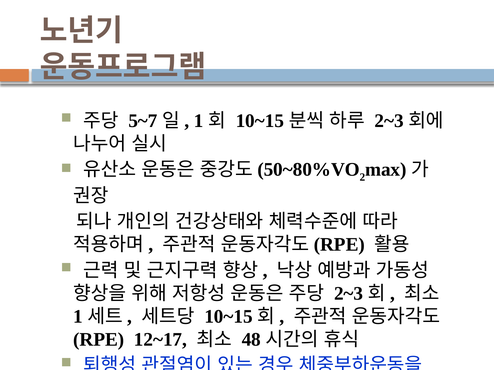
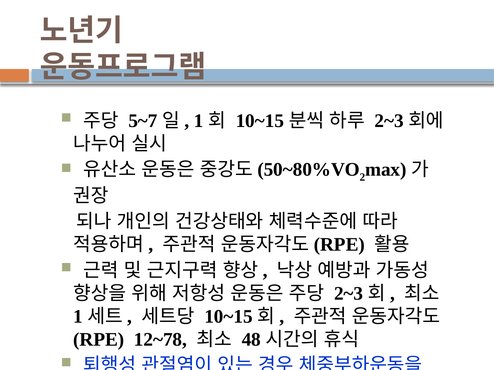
12~17: 12~17 -> 12~78
